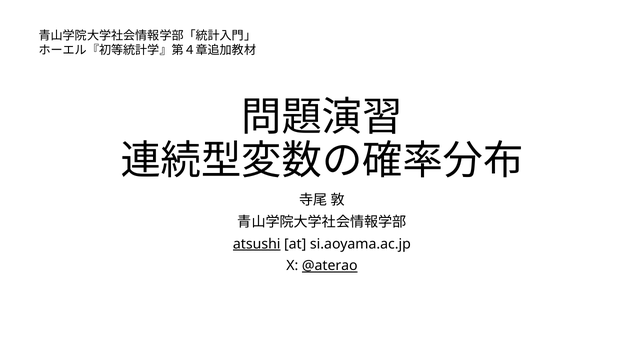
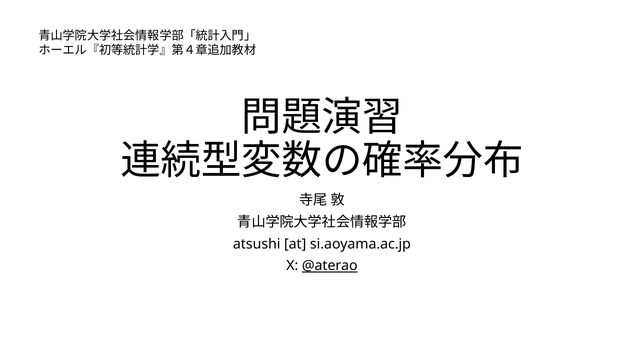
atsushi underline: present -> none
